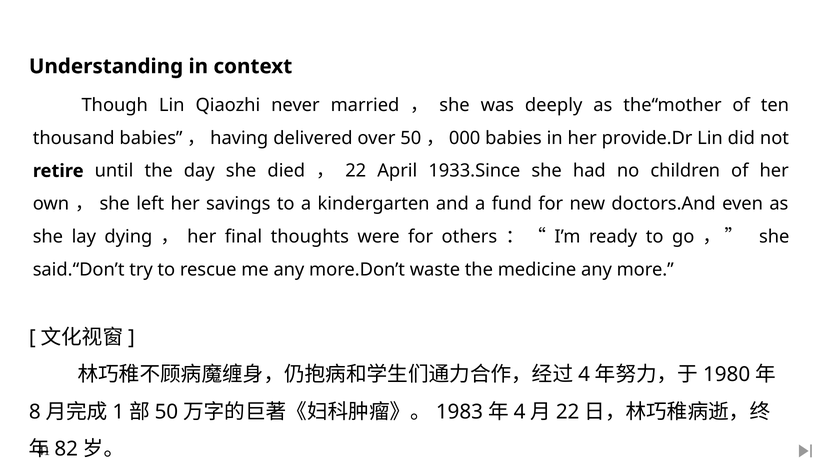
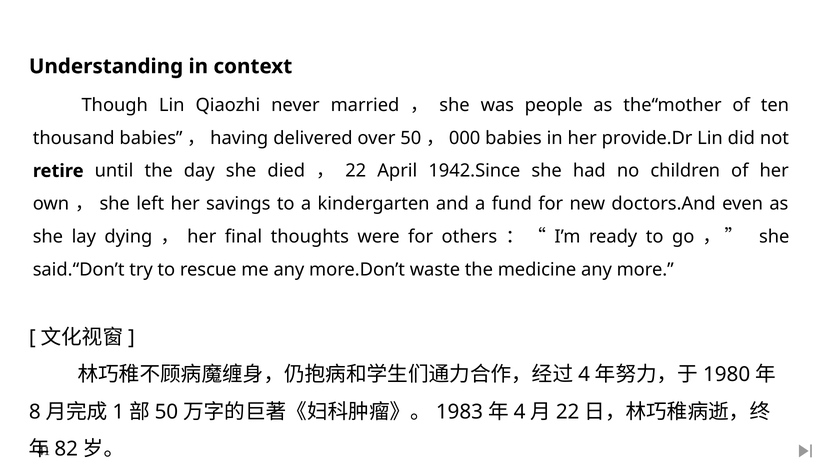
deeply: deeply -> people
1933.Since: 1933.Since -> 1942.Since
